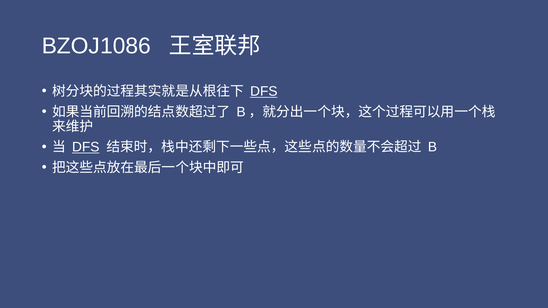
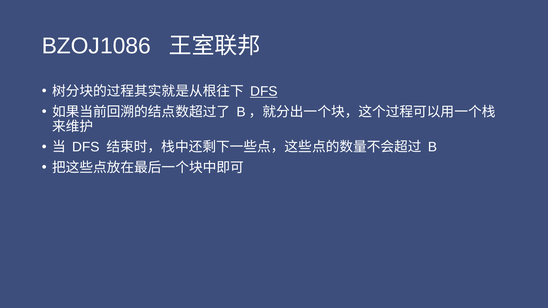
DFS at (86, 147) underline: present -> none
